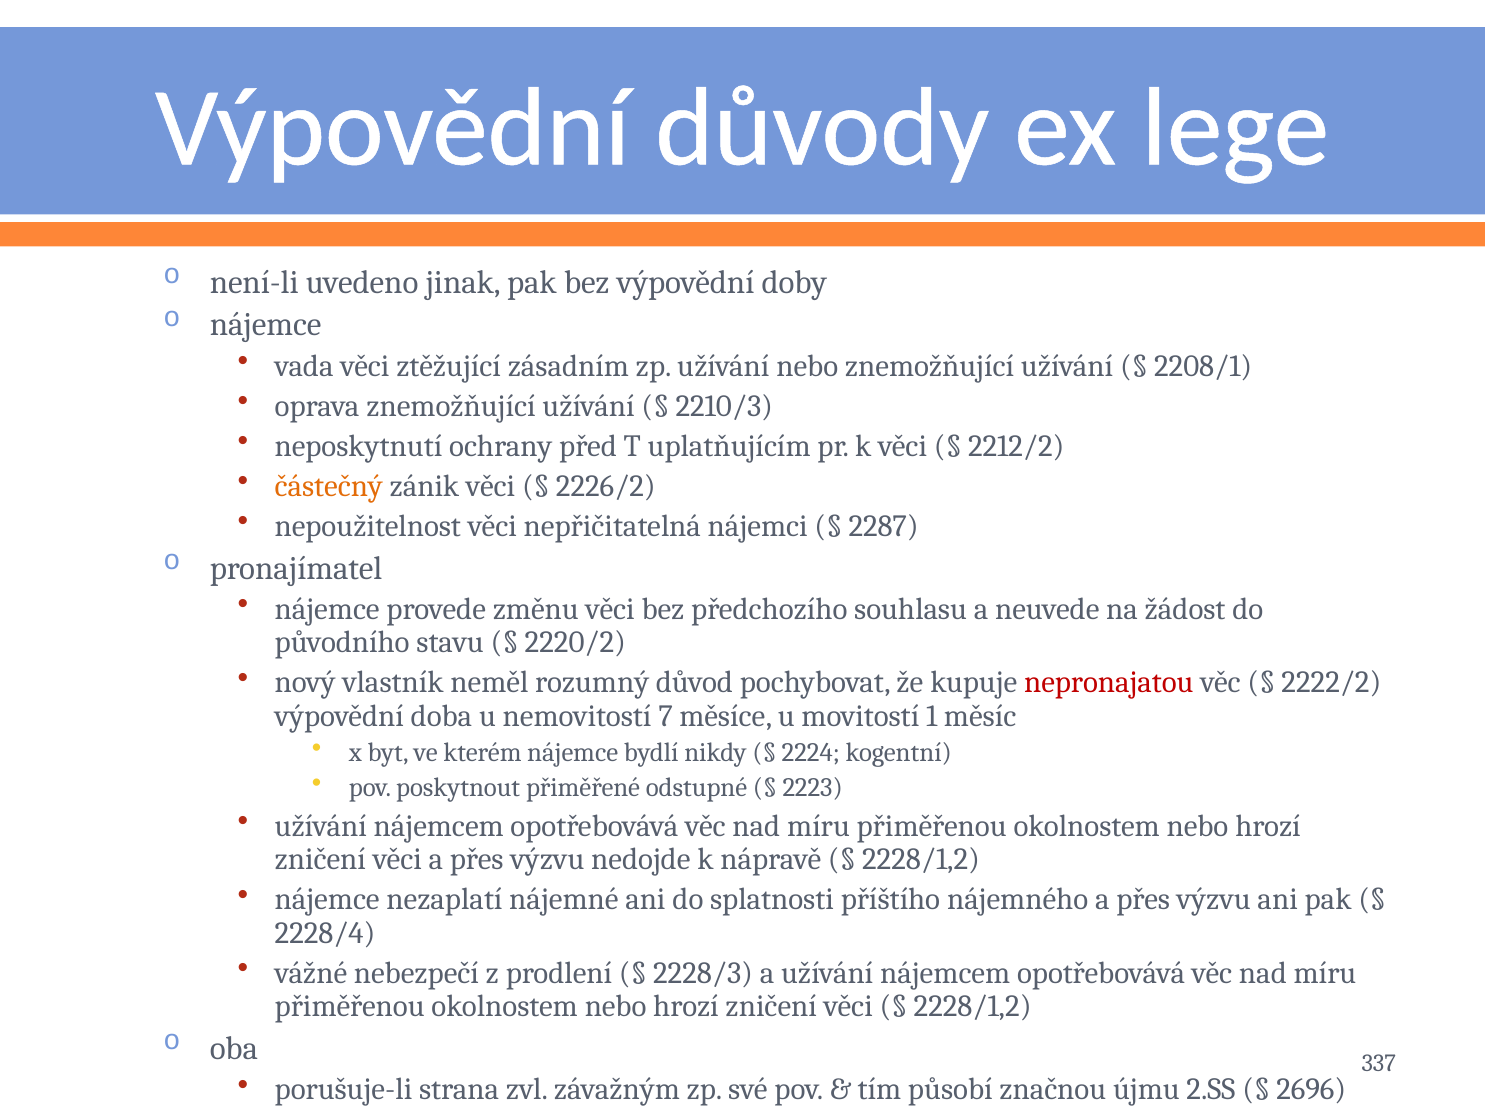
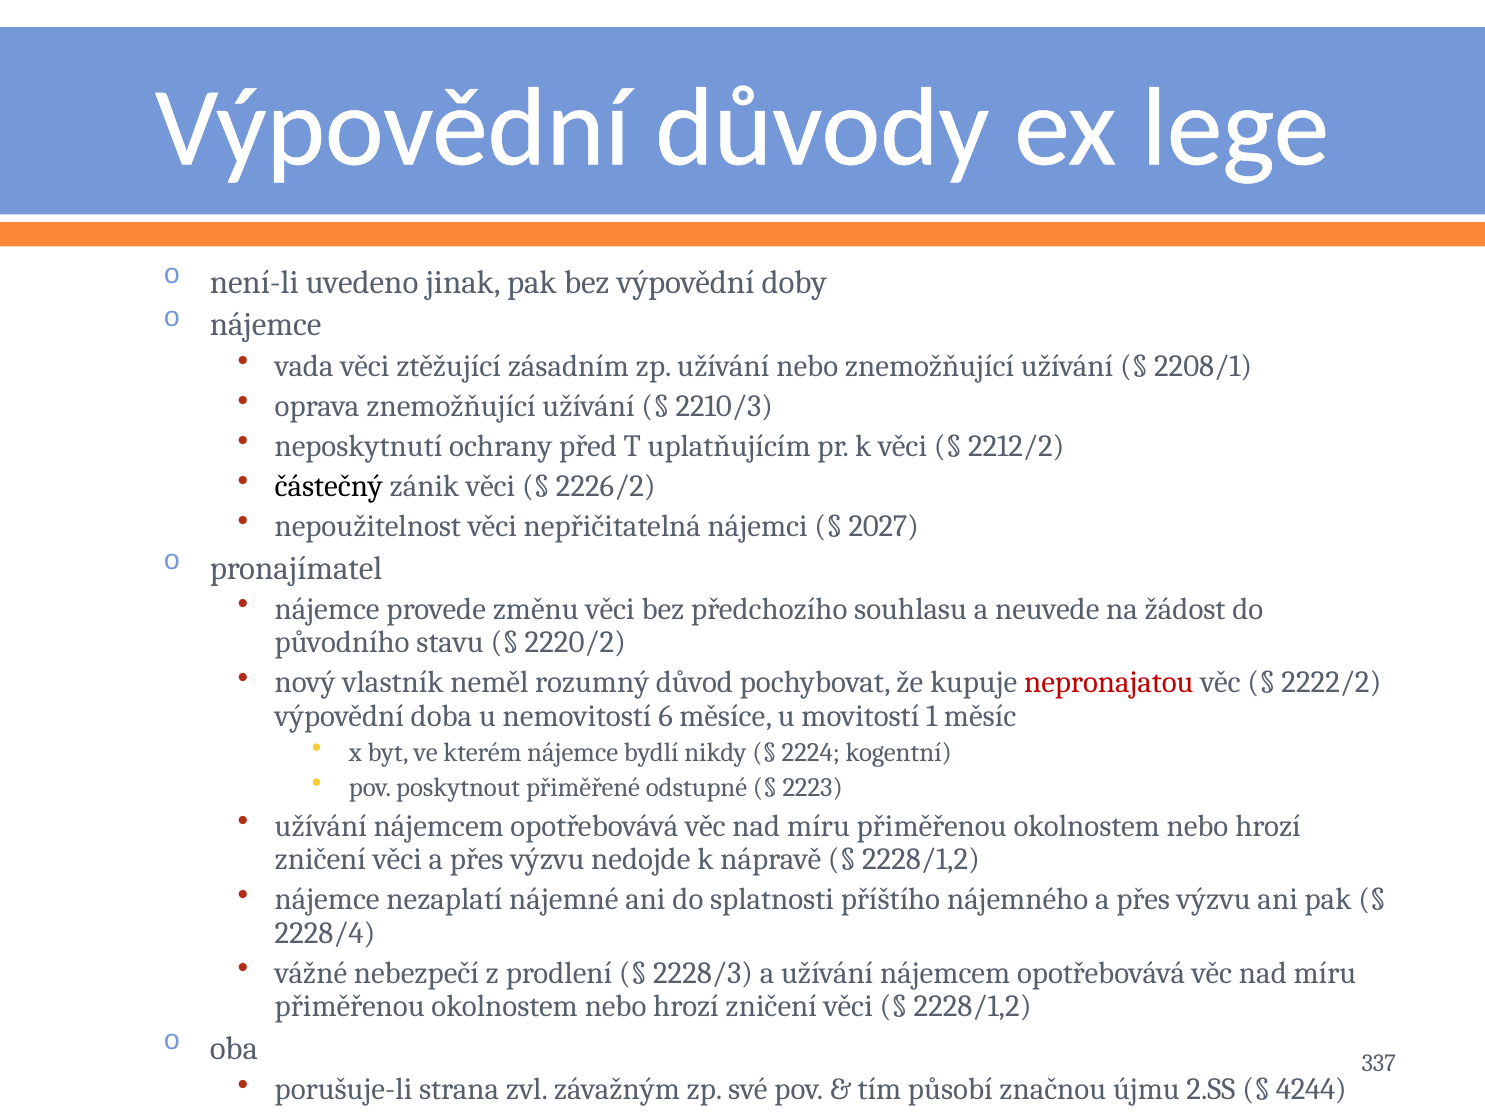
částečný colour: orange -> black
2287: 2287 -> 2027
7: 7 -> 6
2696: 2696 -> 4244
